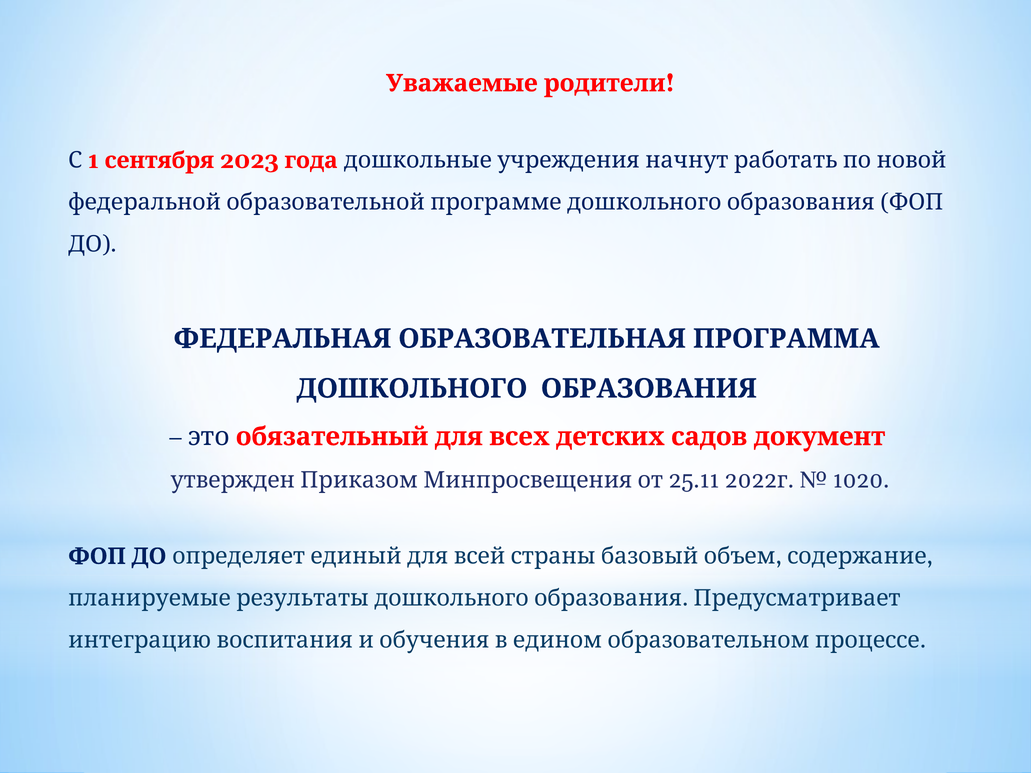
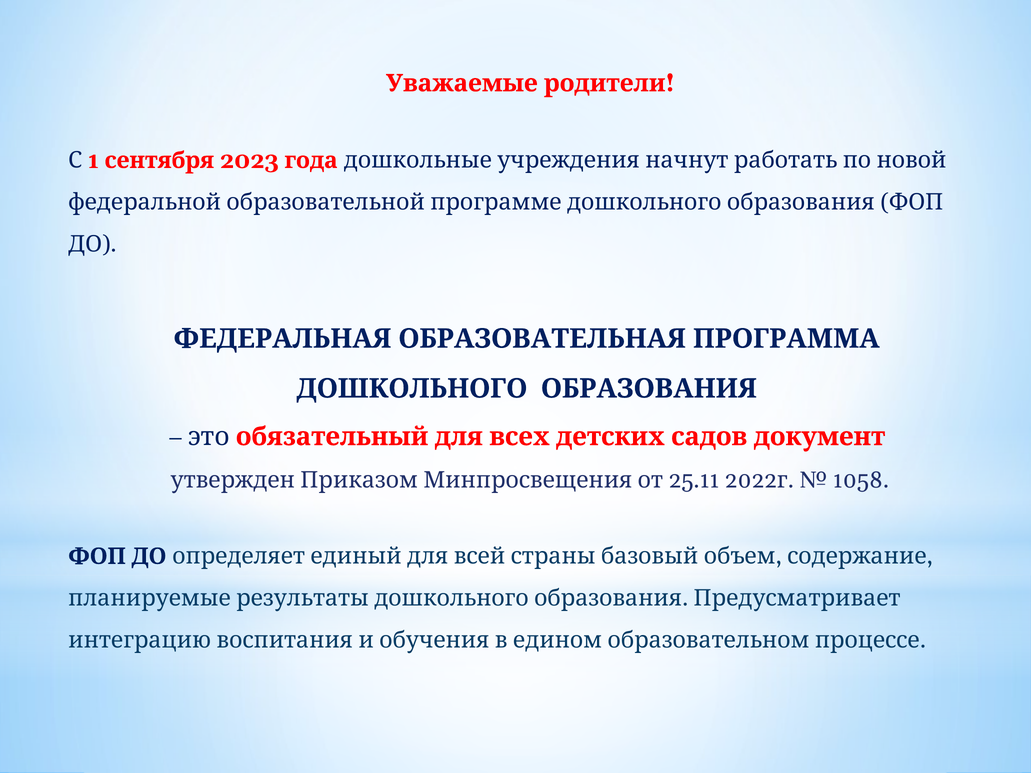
1020: 1020 -> 1058
